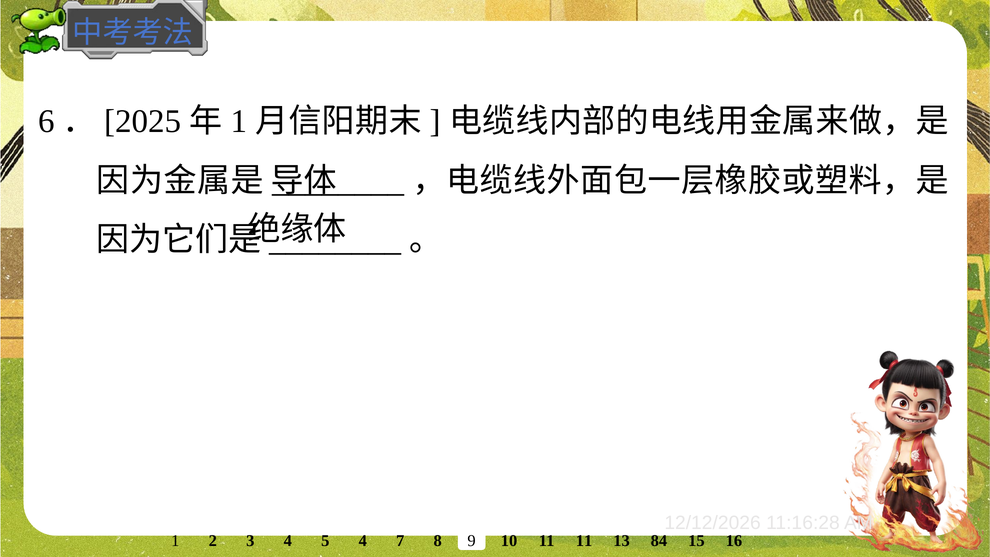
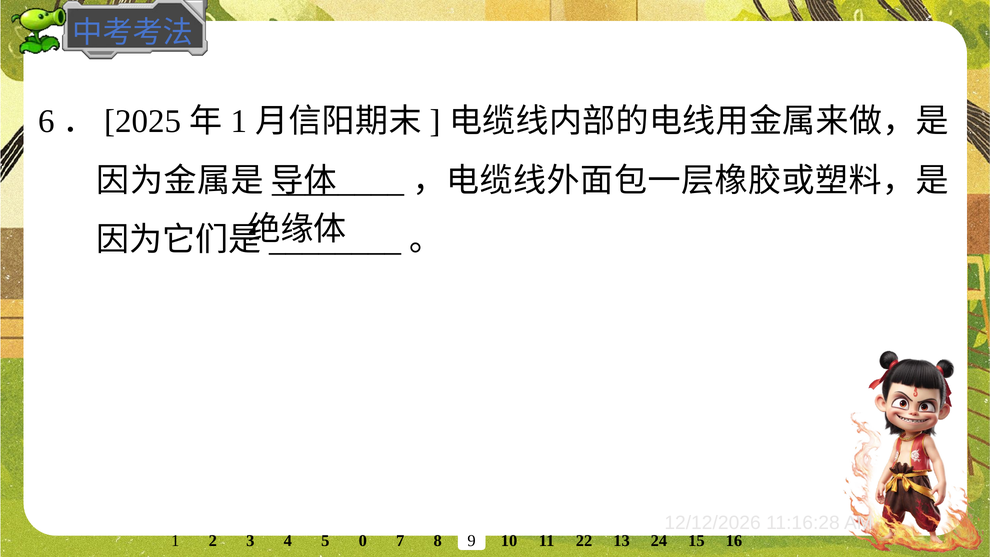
11 11: 11 -> 22
84: 84 -> 24
5 4: 4 -> 0
